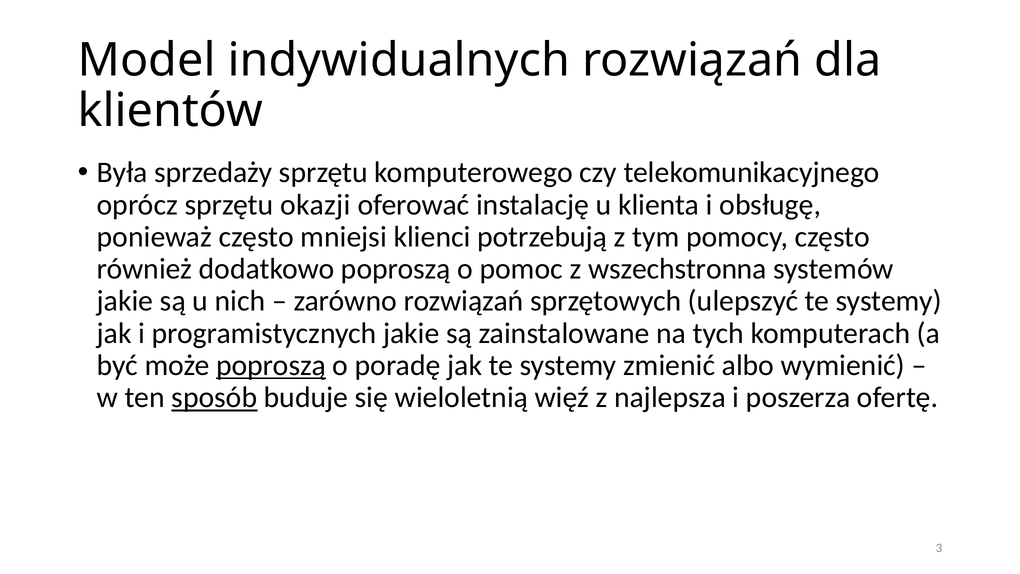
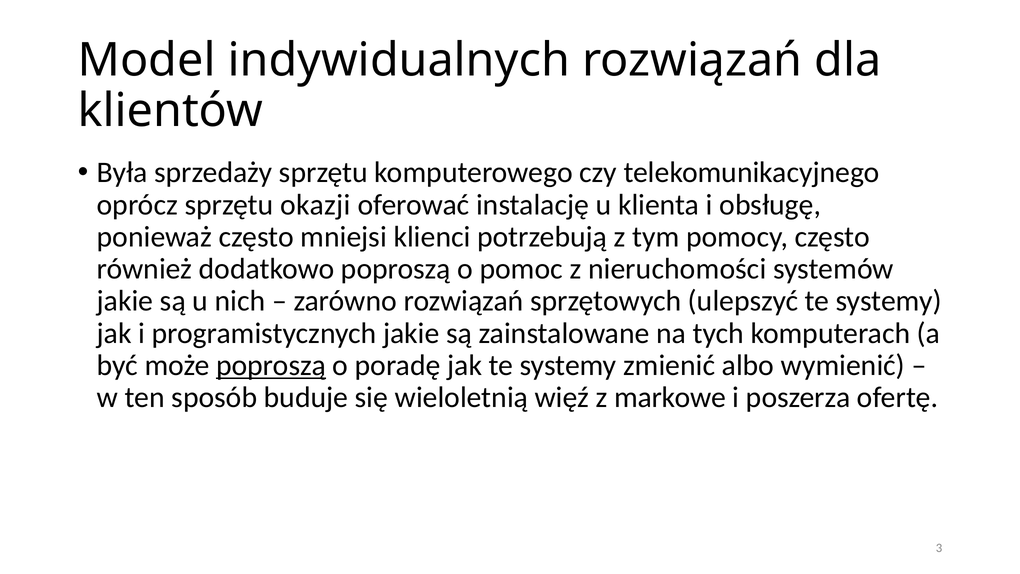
wszechstronna: wszechstronna -> nieruchomości
sposób underline: present -> none
najlepsza: najlepsza -> markowe
